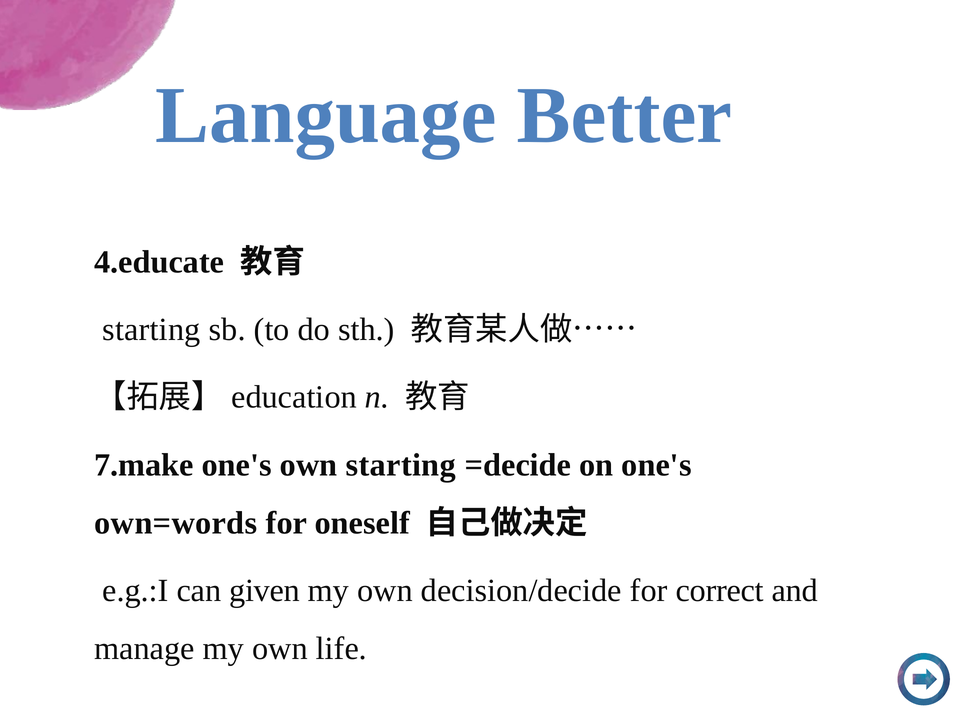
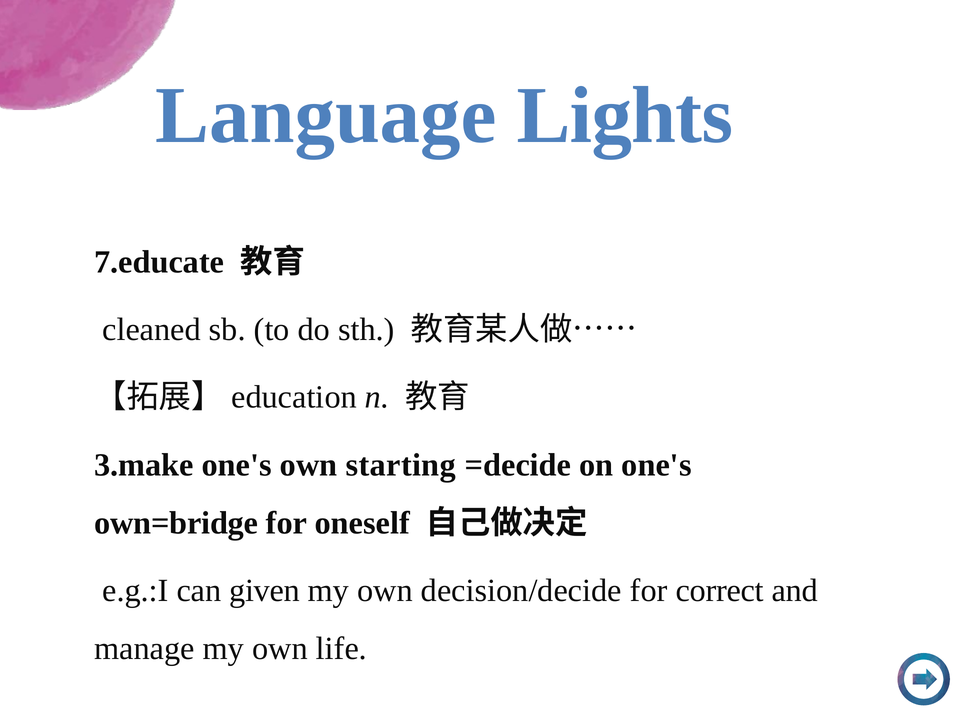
Better: Better -> Lights
4.educate: 4.educate -> 7.educate
starting at (151, 330): starting -> cleaned
7.make: 7.make -> 3.make
own=words: own=words -> own=bridge
